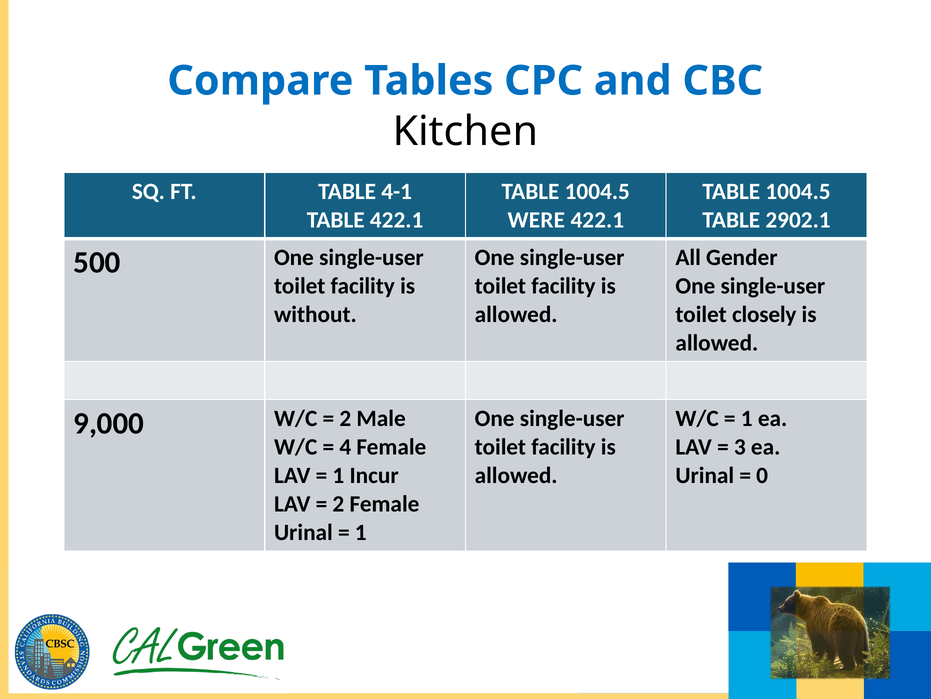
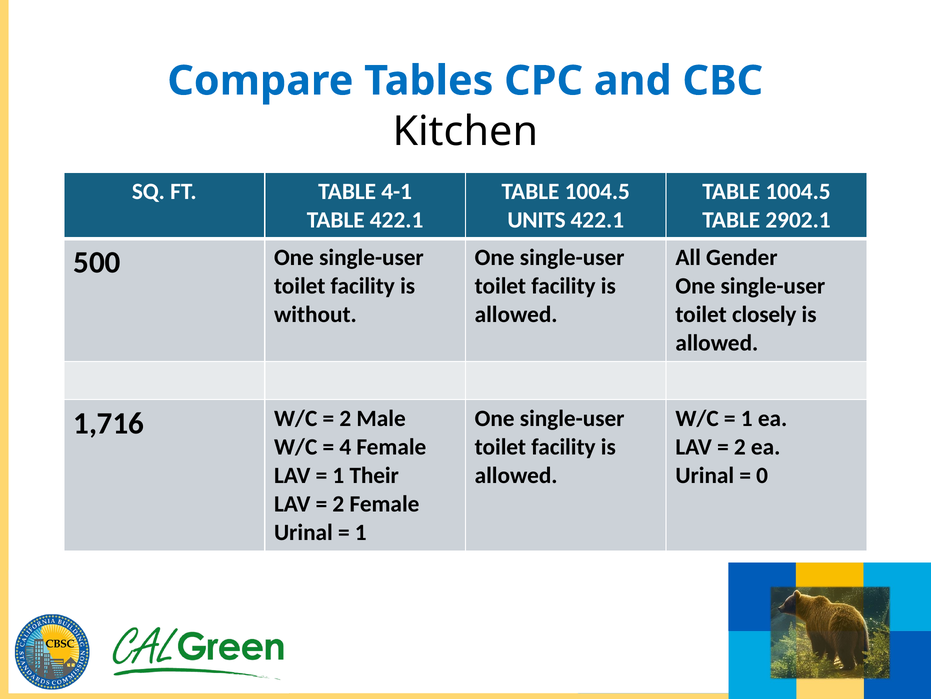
WERE: WERE -> UNITS
9,000: 9,000 -> 1,716
3 at (740, 447): 3 -> 2
Incur: Incur -> Their
